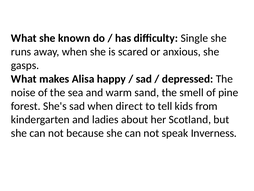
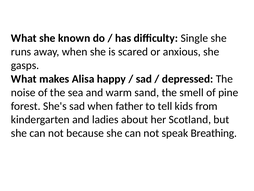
direct: direct -> father
Inverness: Inverness -> Breathing
